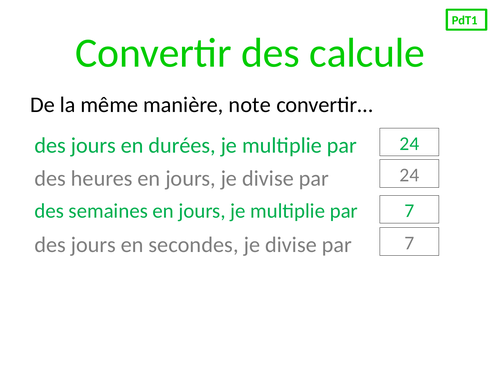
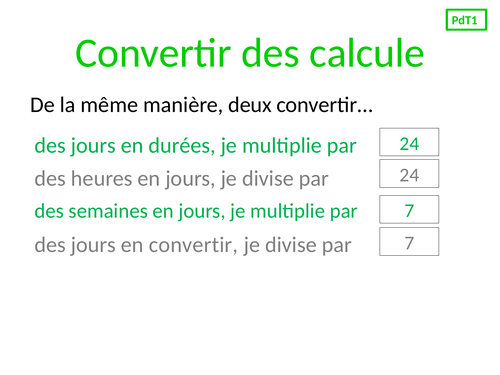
note: note -> deux
en secondes: secondes -> convertir
